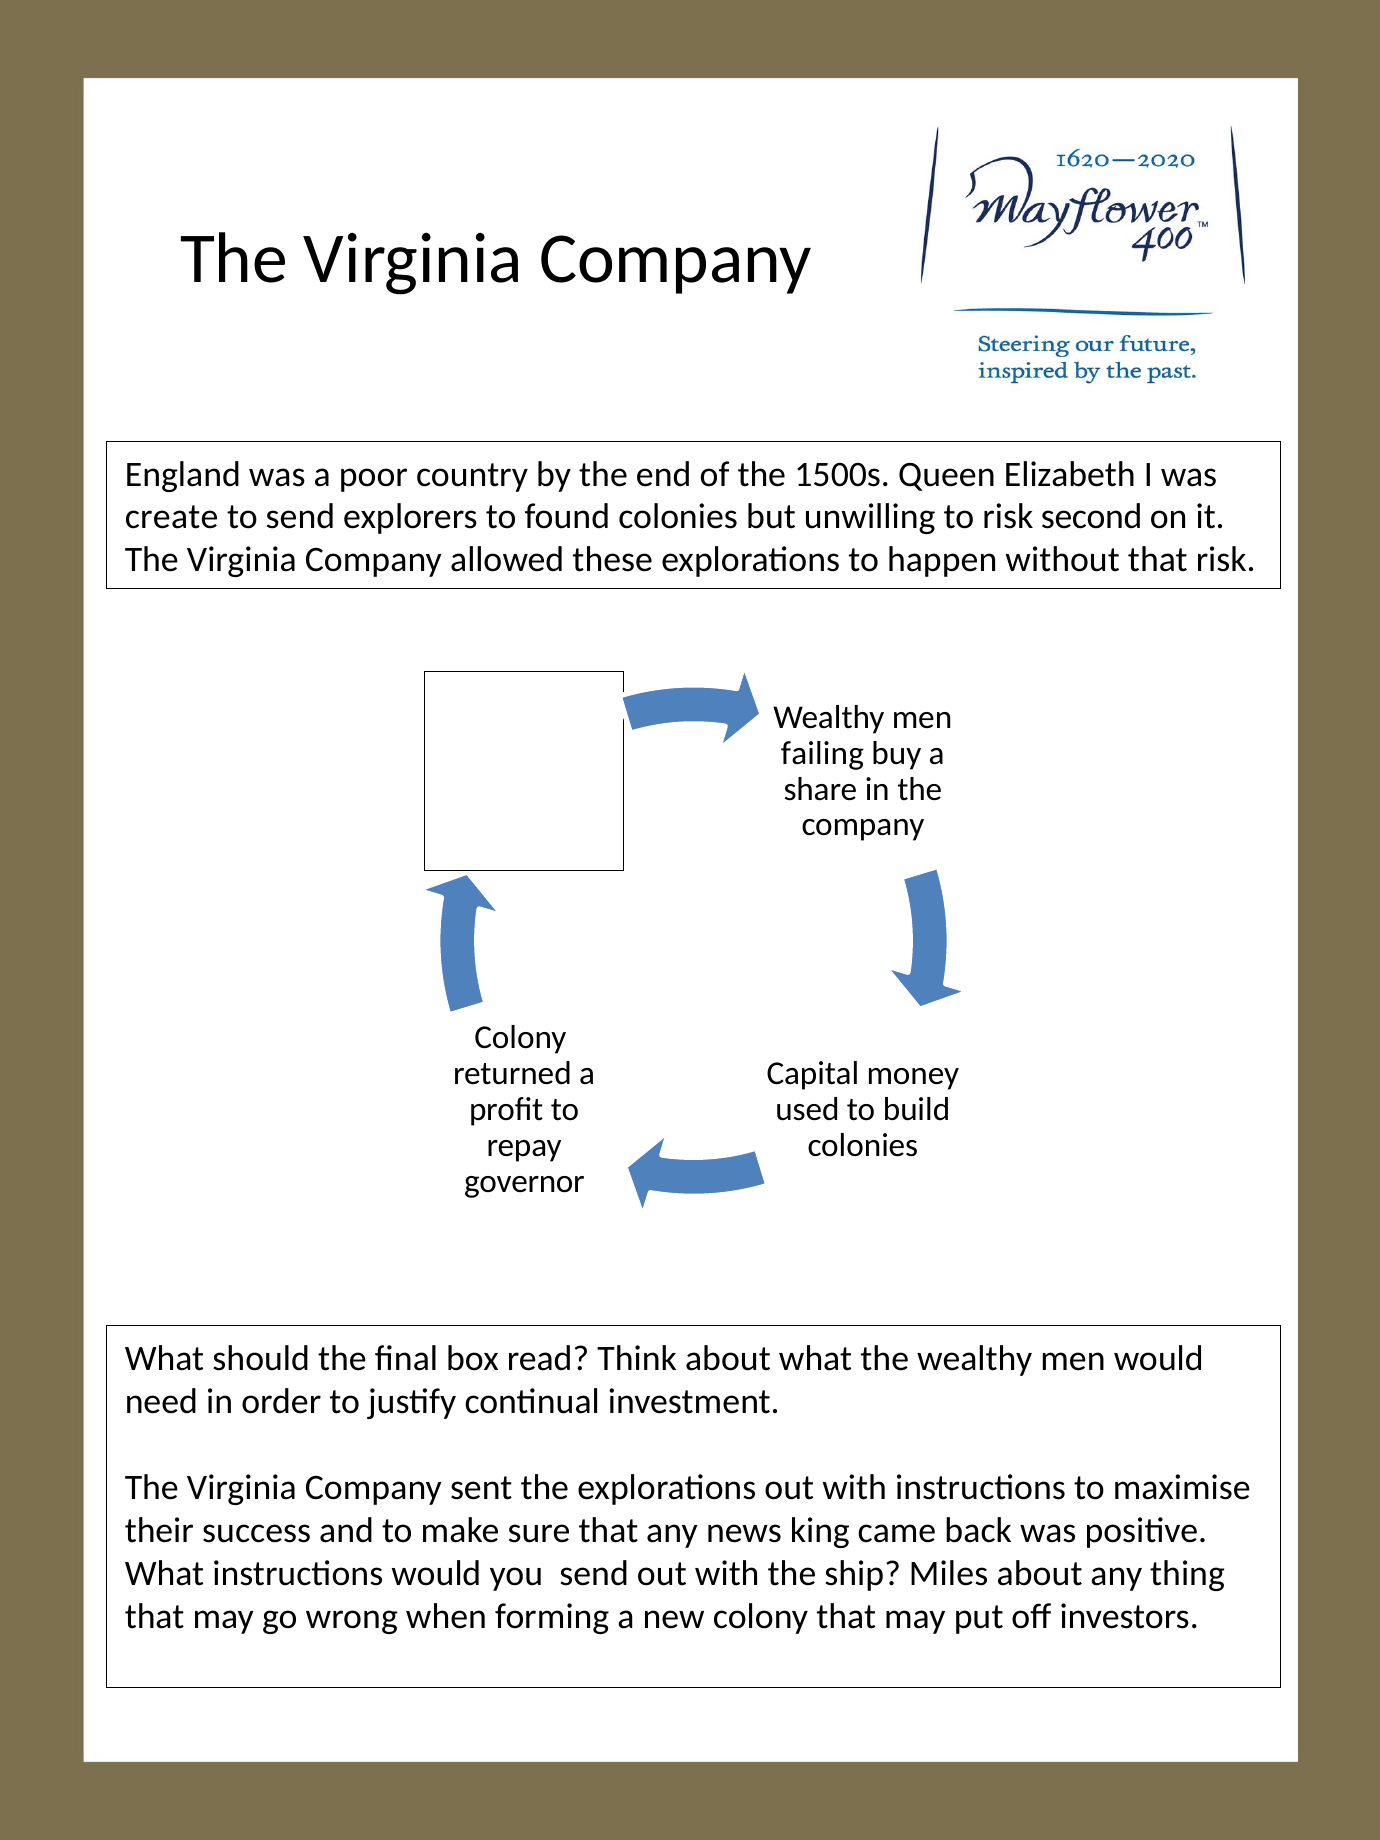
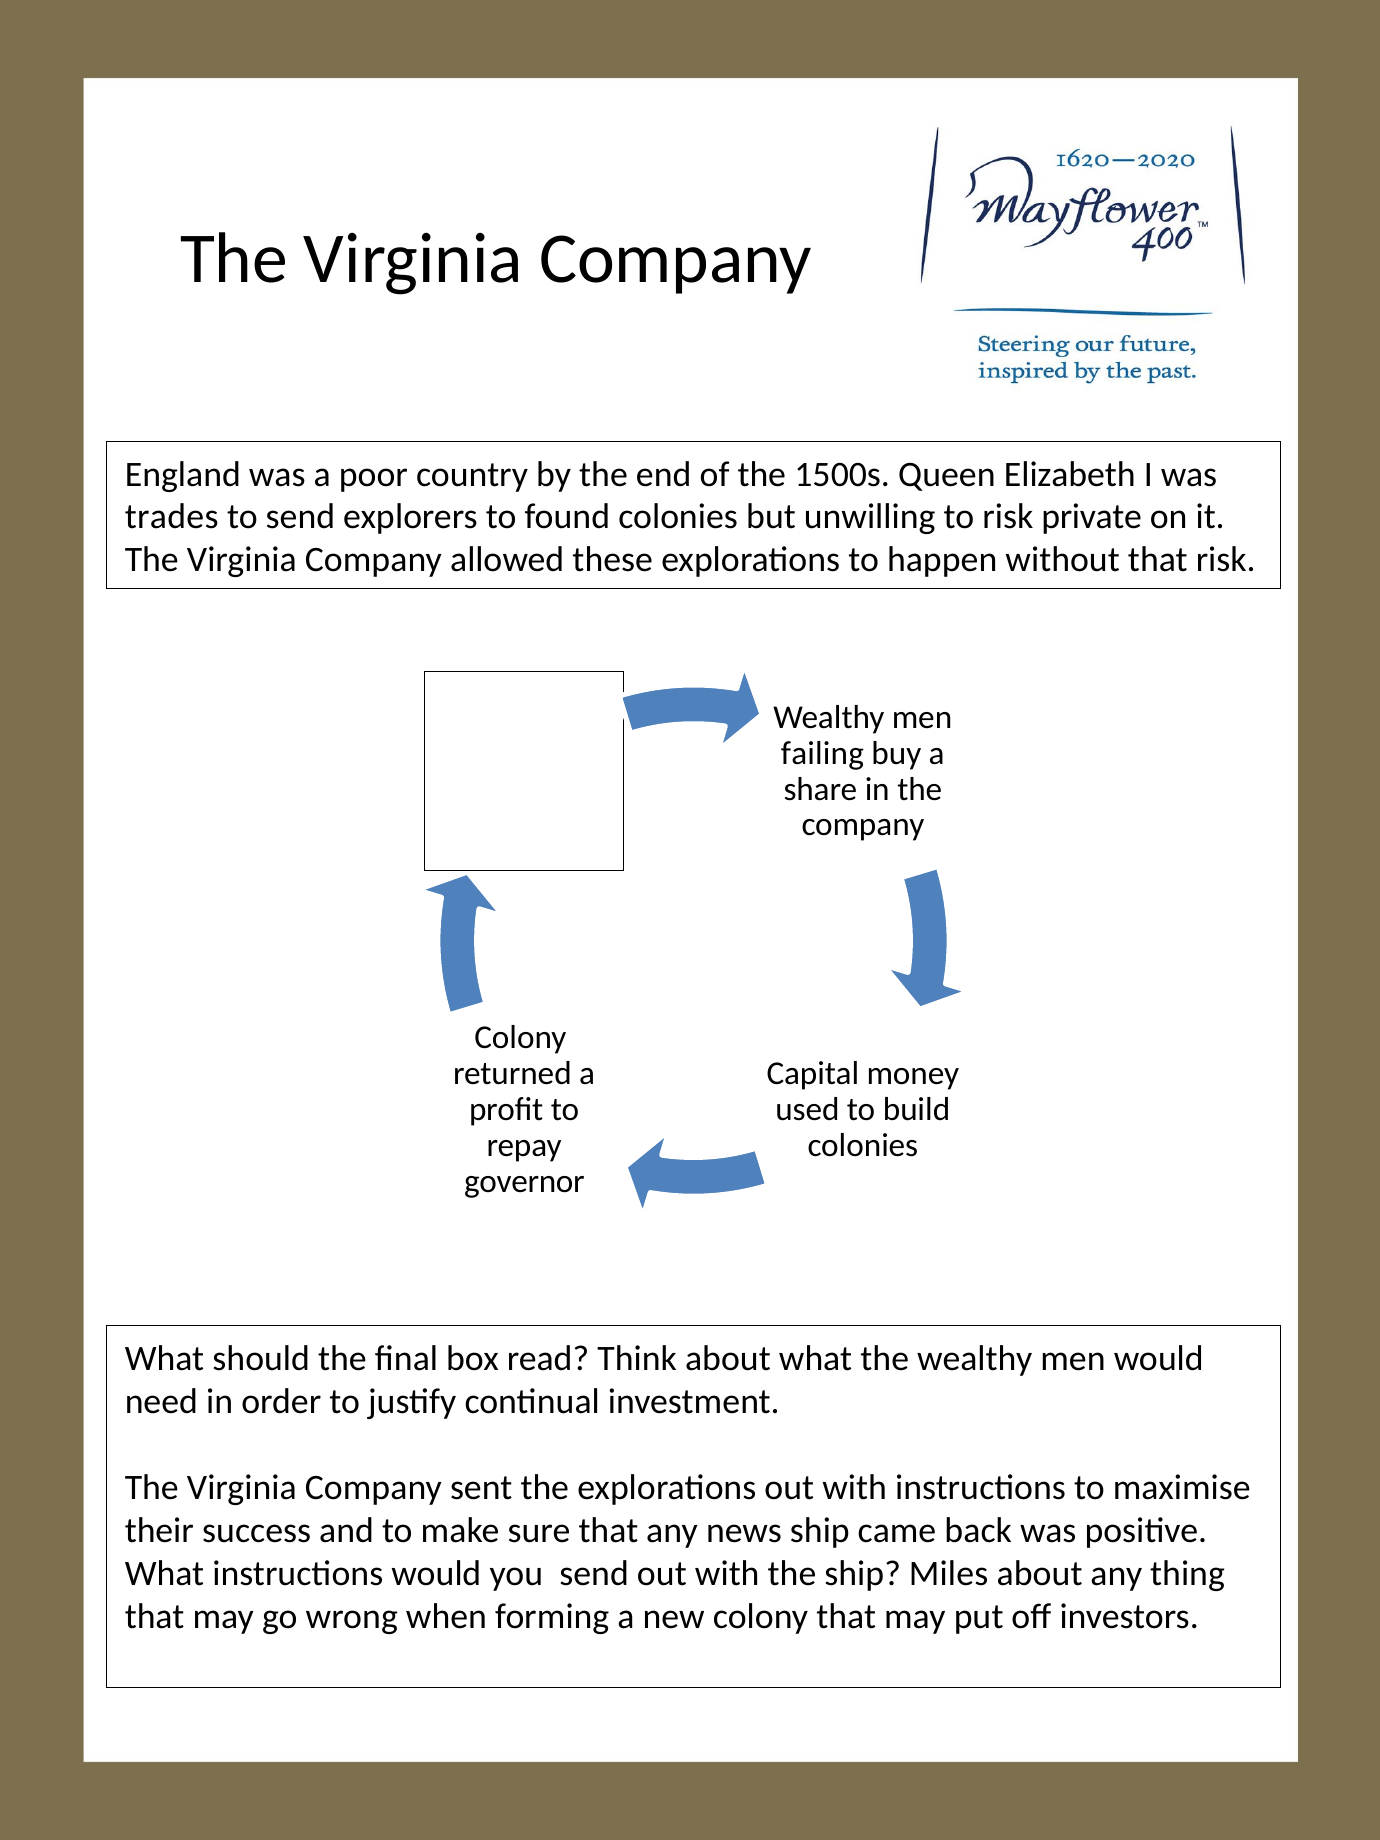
create: create -> trades
second: second -> private
news king: king -> ship
